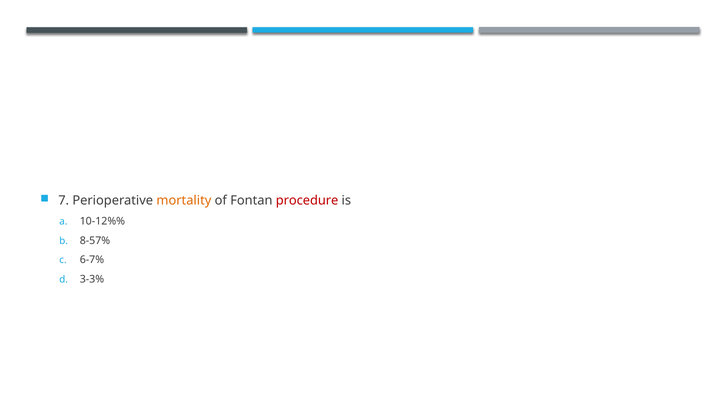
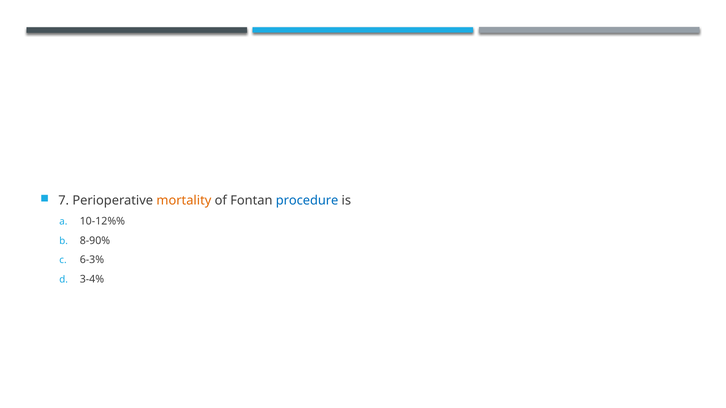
procedure colour: red -> blue
8-57%: 8-57% -> 8-90%
6-7%: 6-7% -> 6-3%
3-3%: 3-3% -> 3-4%
